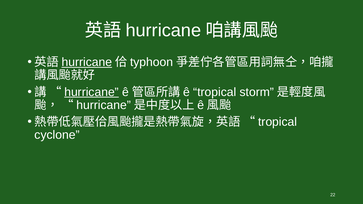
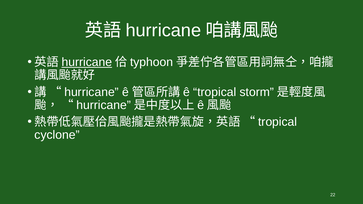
hurricane at (92, 92) underline: present -> none
